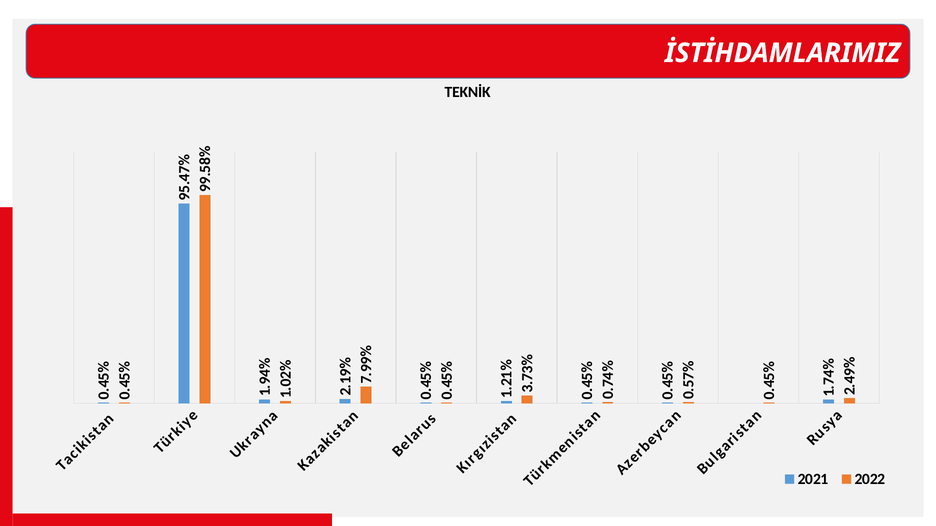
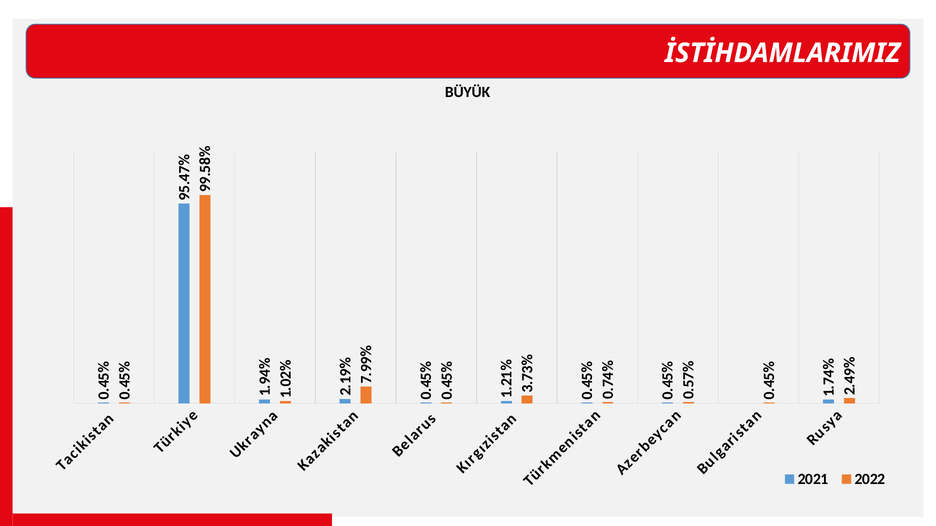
TEKNİK: TEKNİK -> BÜYÜK
